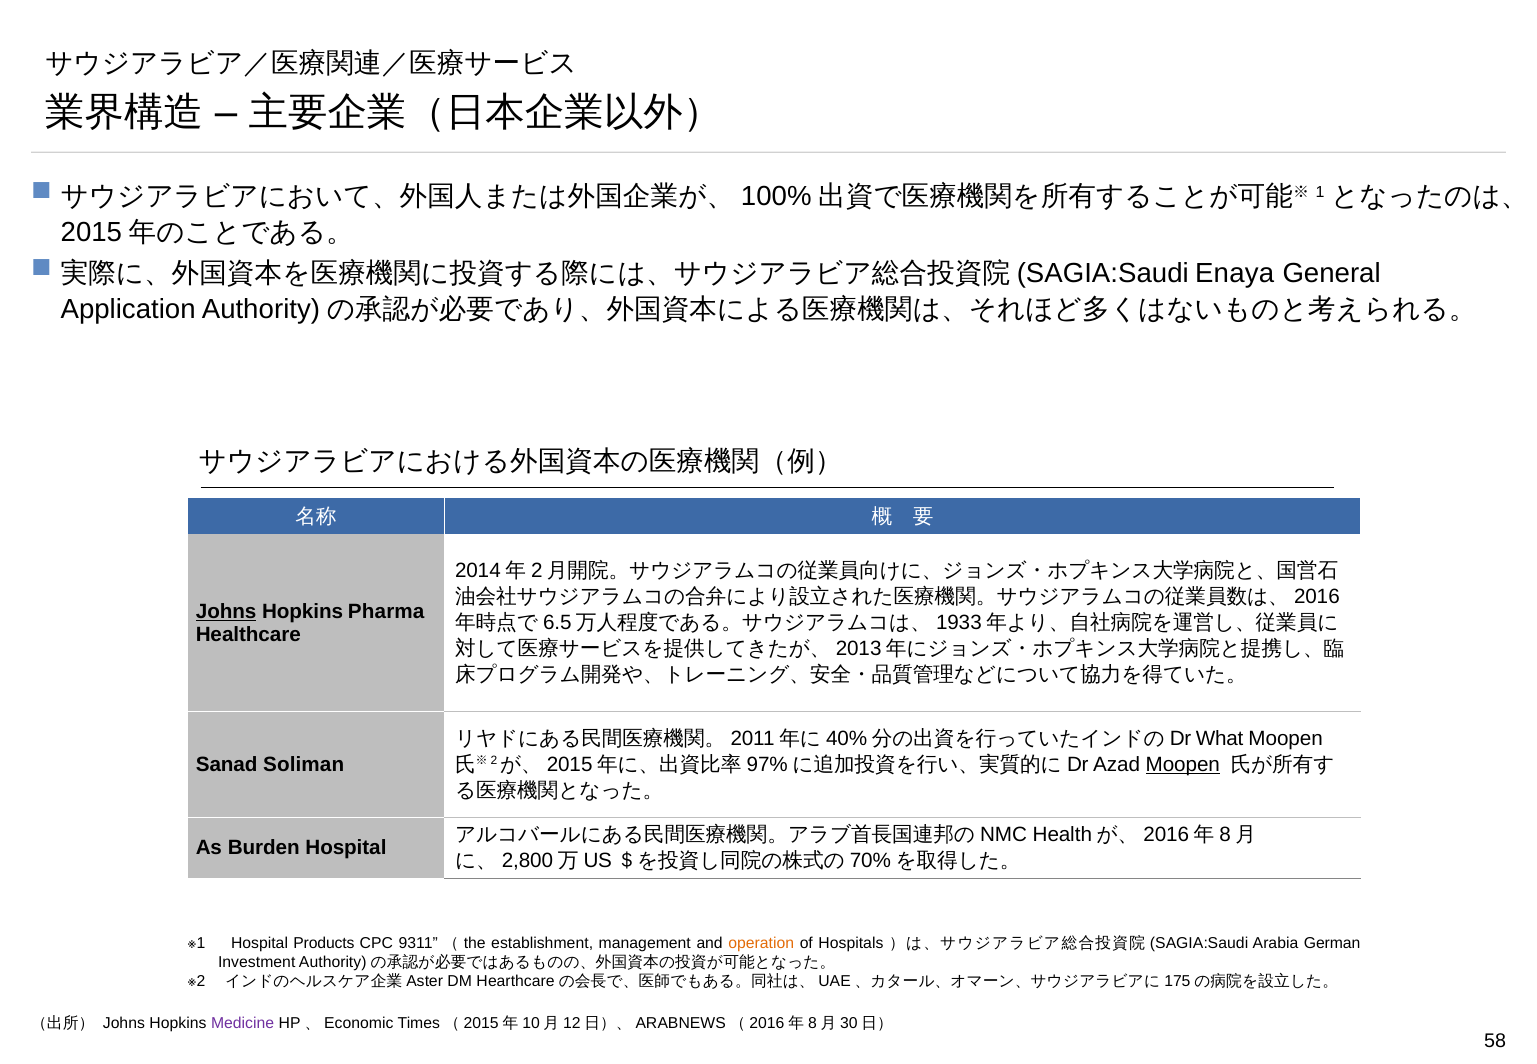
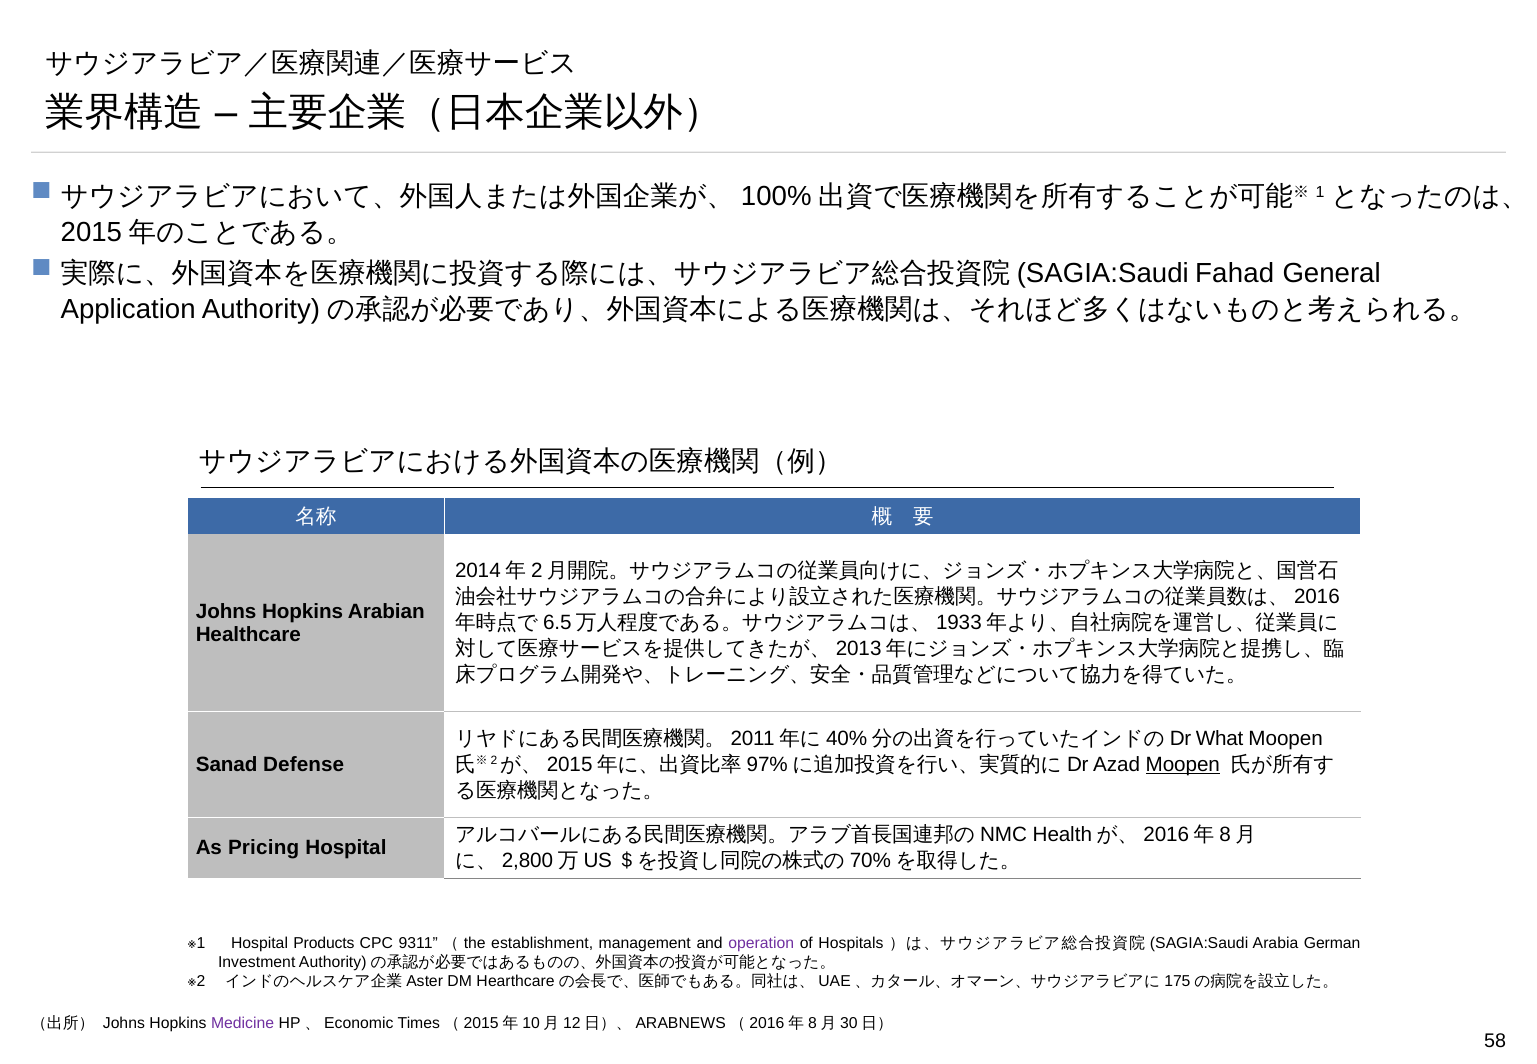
Enaya: Enaya -> Fahad
Johns at (226, 611) underline: present -> none
Pharma: Pharma -> Arabian
Soliman: Soliman -> Defense
Burden: Burden -> Pricing
operation colour: orange -> purple
